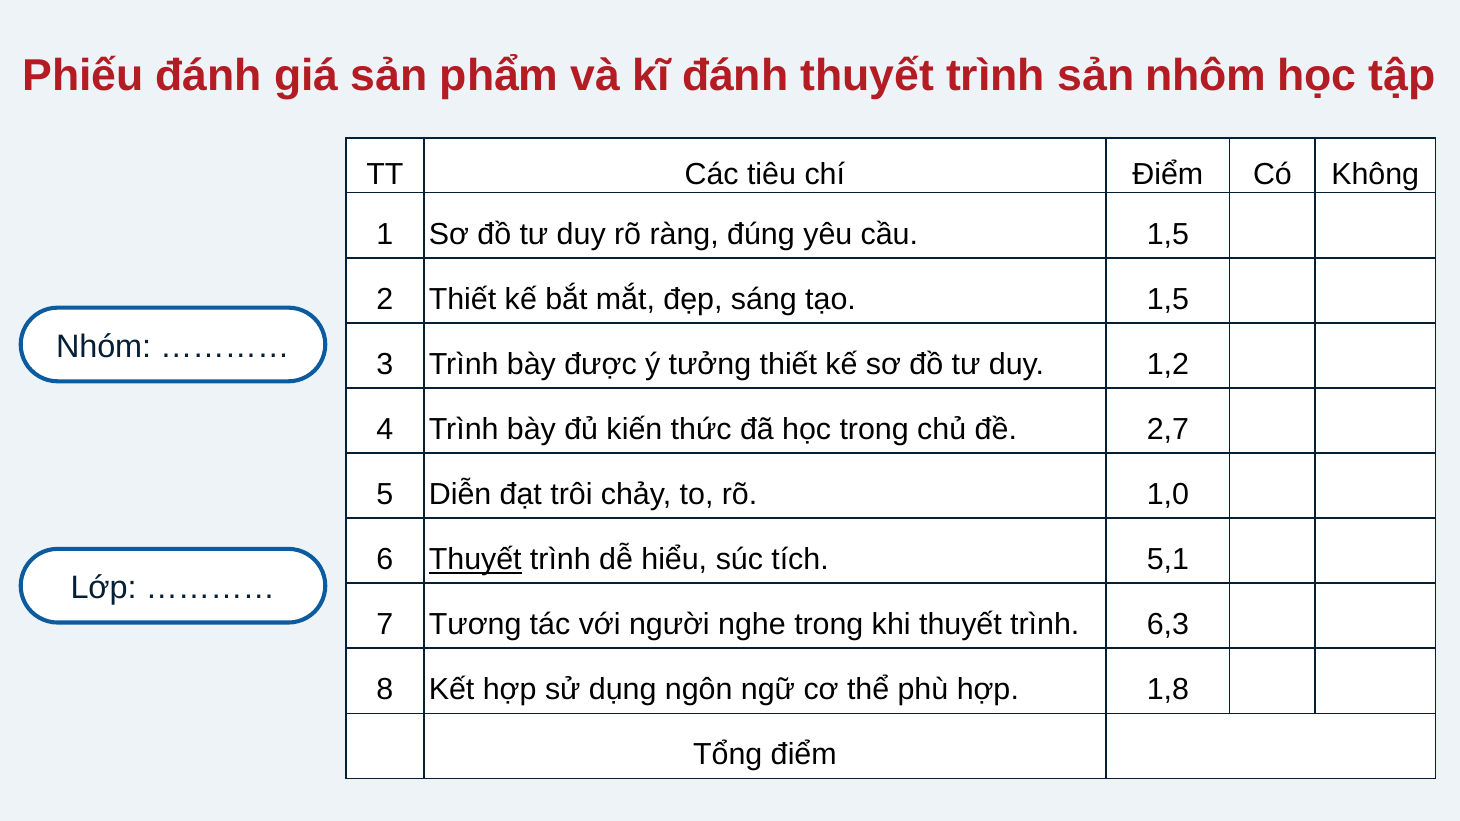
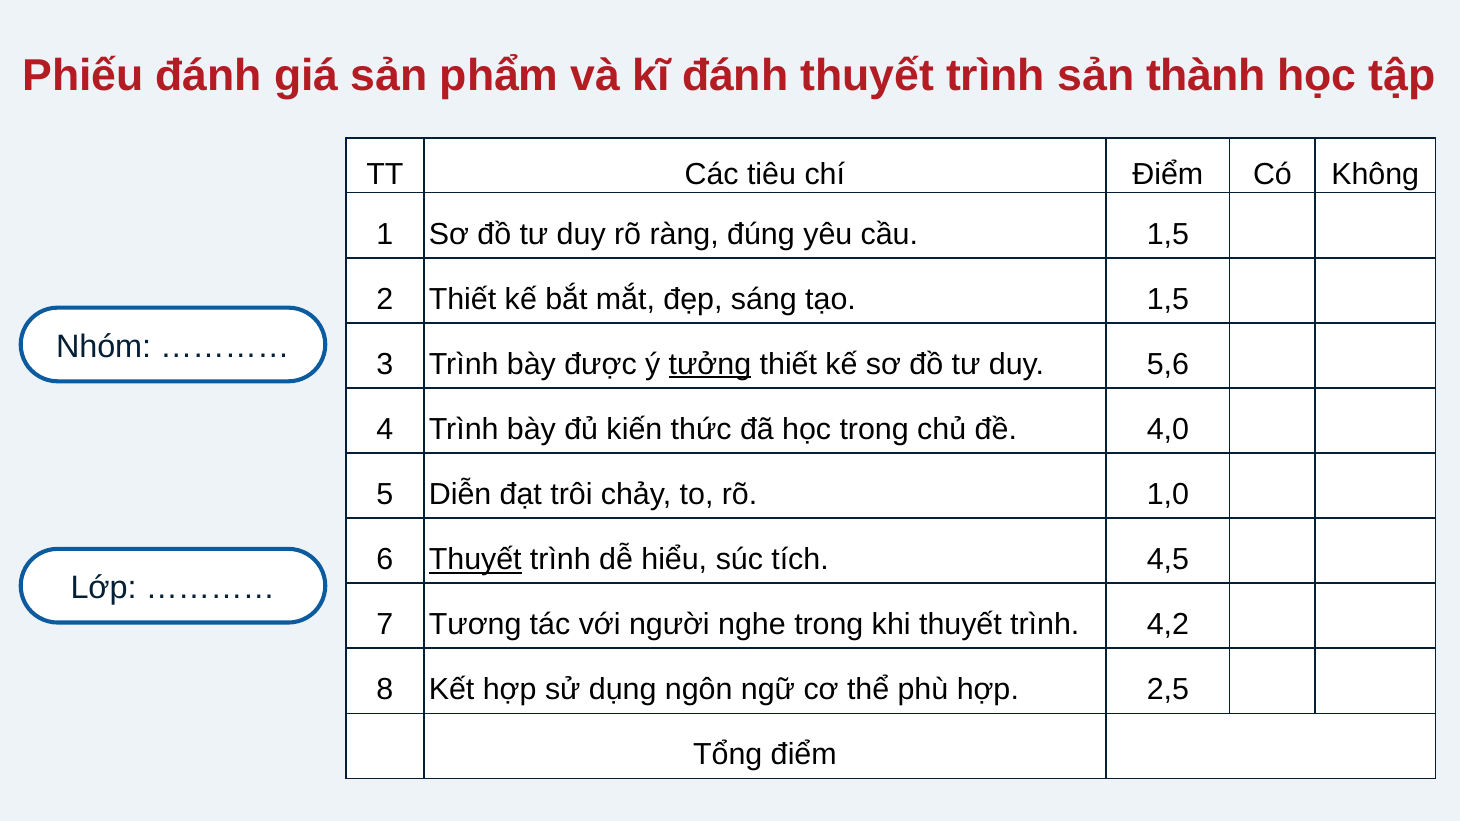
nhôm: nhôm -> thành
tưởng underline: none -> present
1,2: 1,2 -> 5,6
2,7: 2,7 -> 4,0
5,1: 5,1 -> 4,5
6,3: 6,3 -> 4,2
1,8: 1,8 -> 2,5
